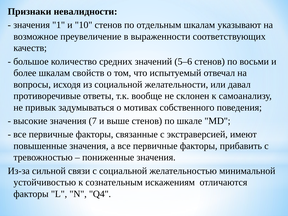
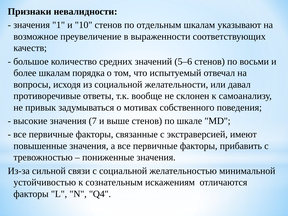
свойств: свойств -> порядка
